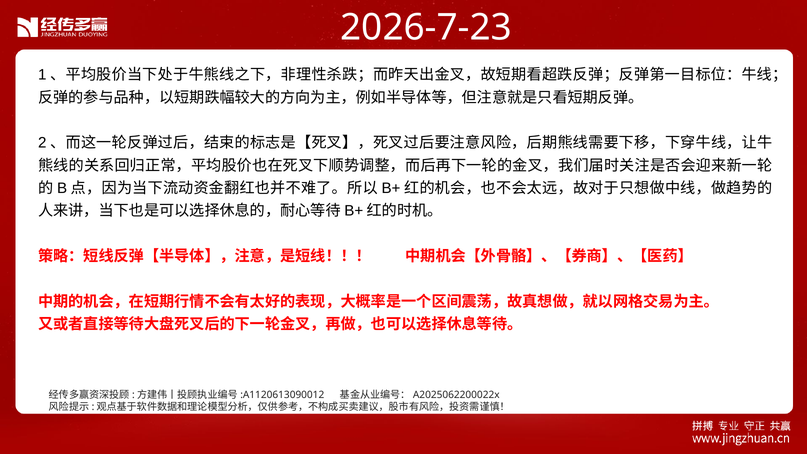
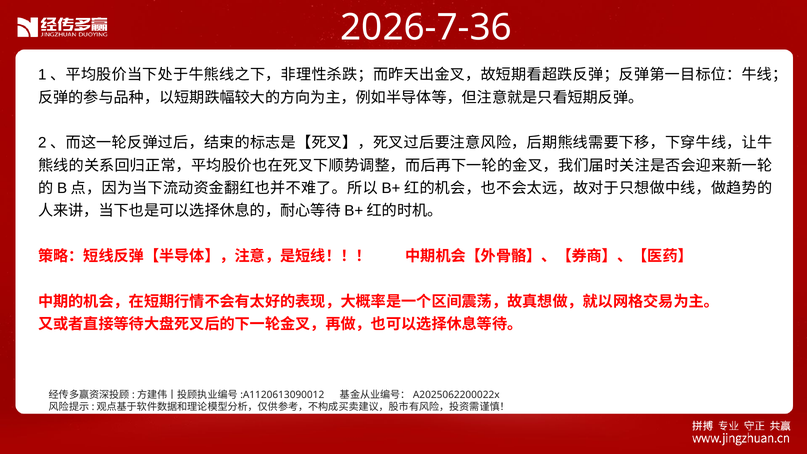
2026-7-23: 2026-7-23 -> 2026-7-36
